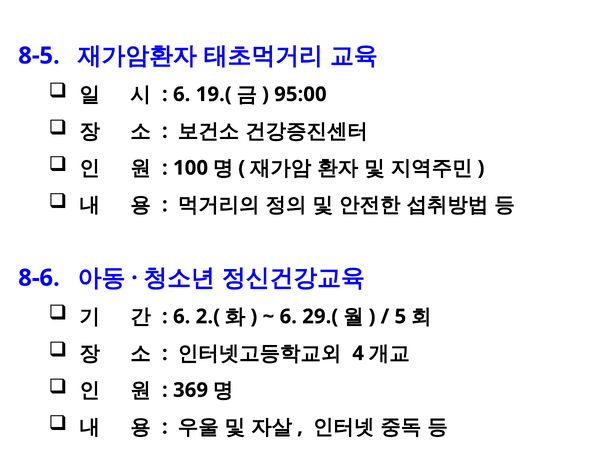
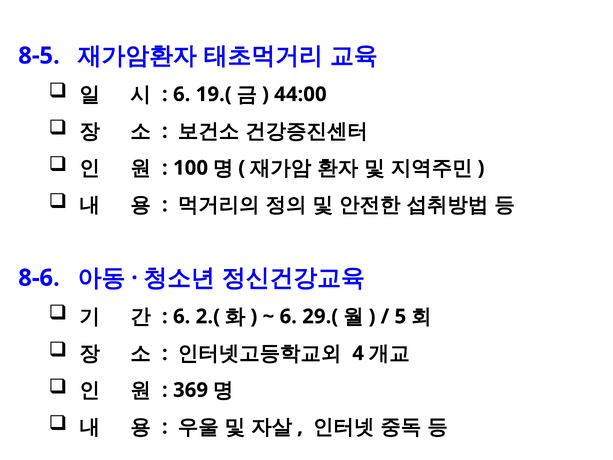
95:00: 95:00 -> 44:00
